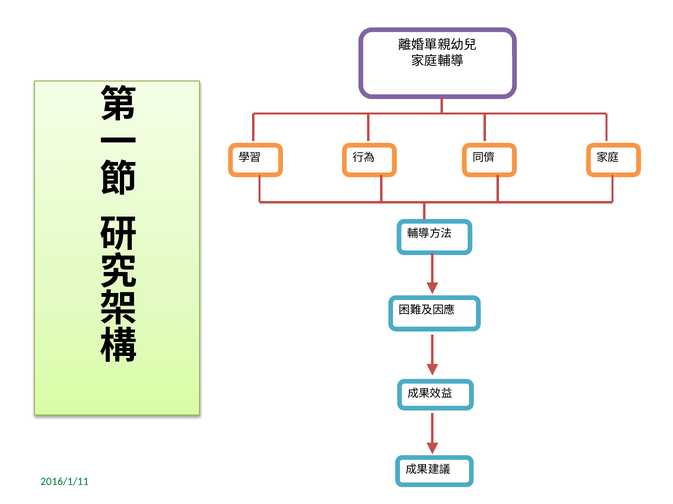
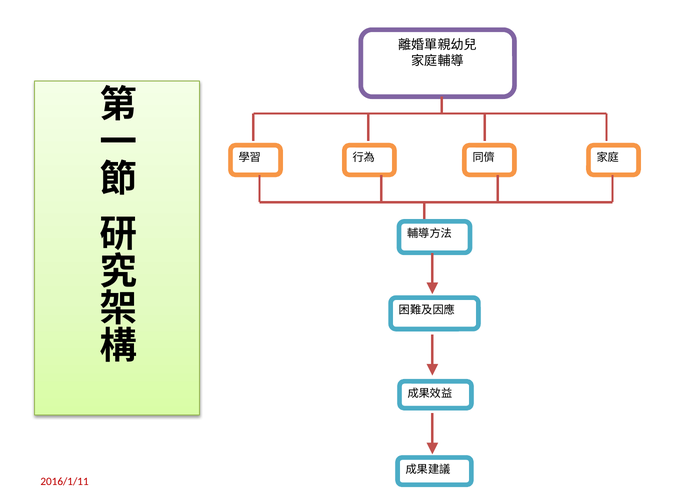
2016/1/11 colour: green -> red
